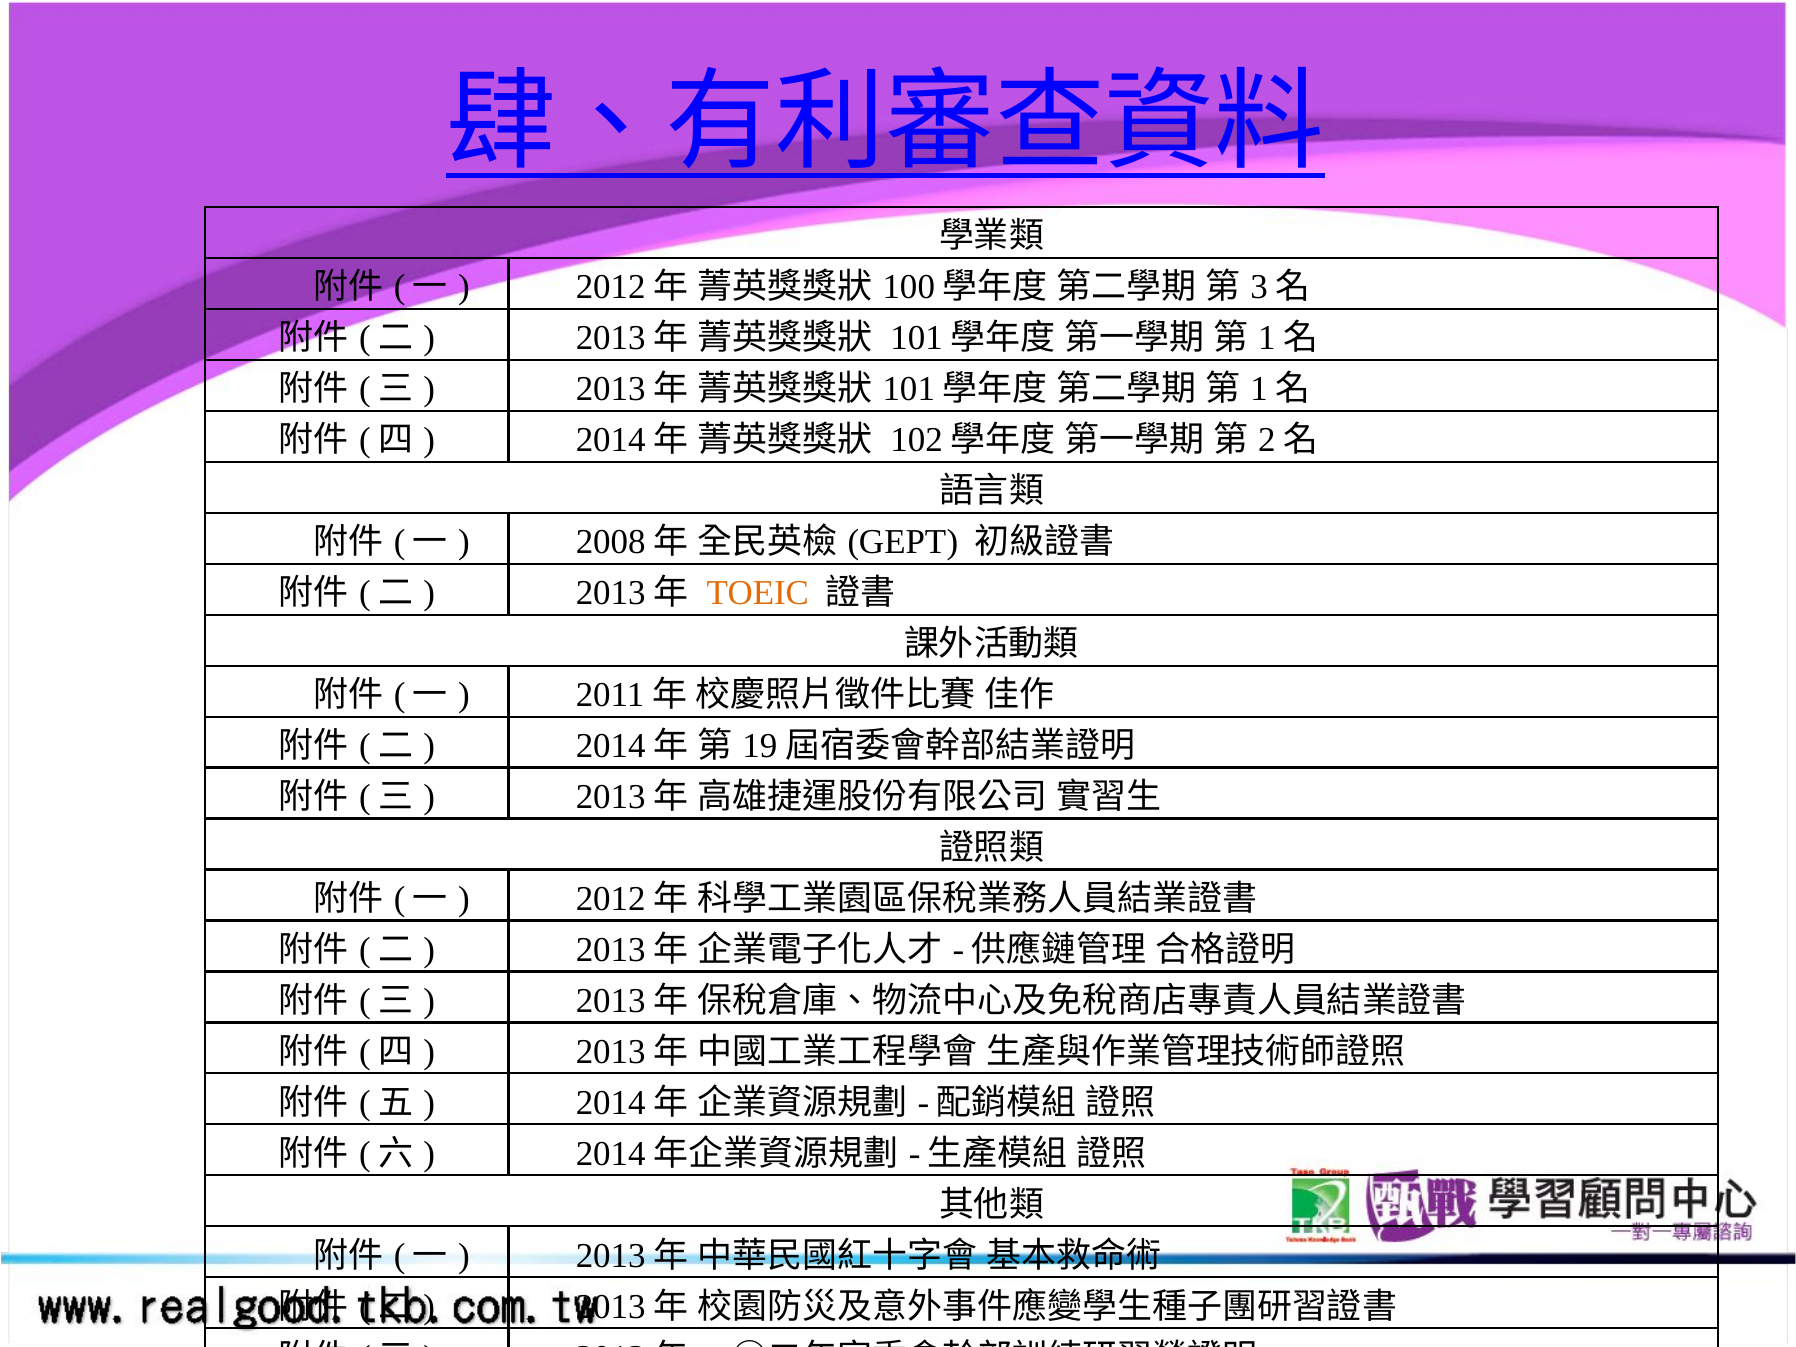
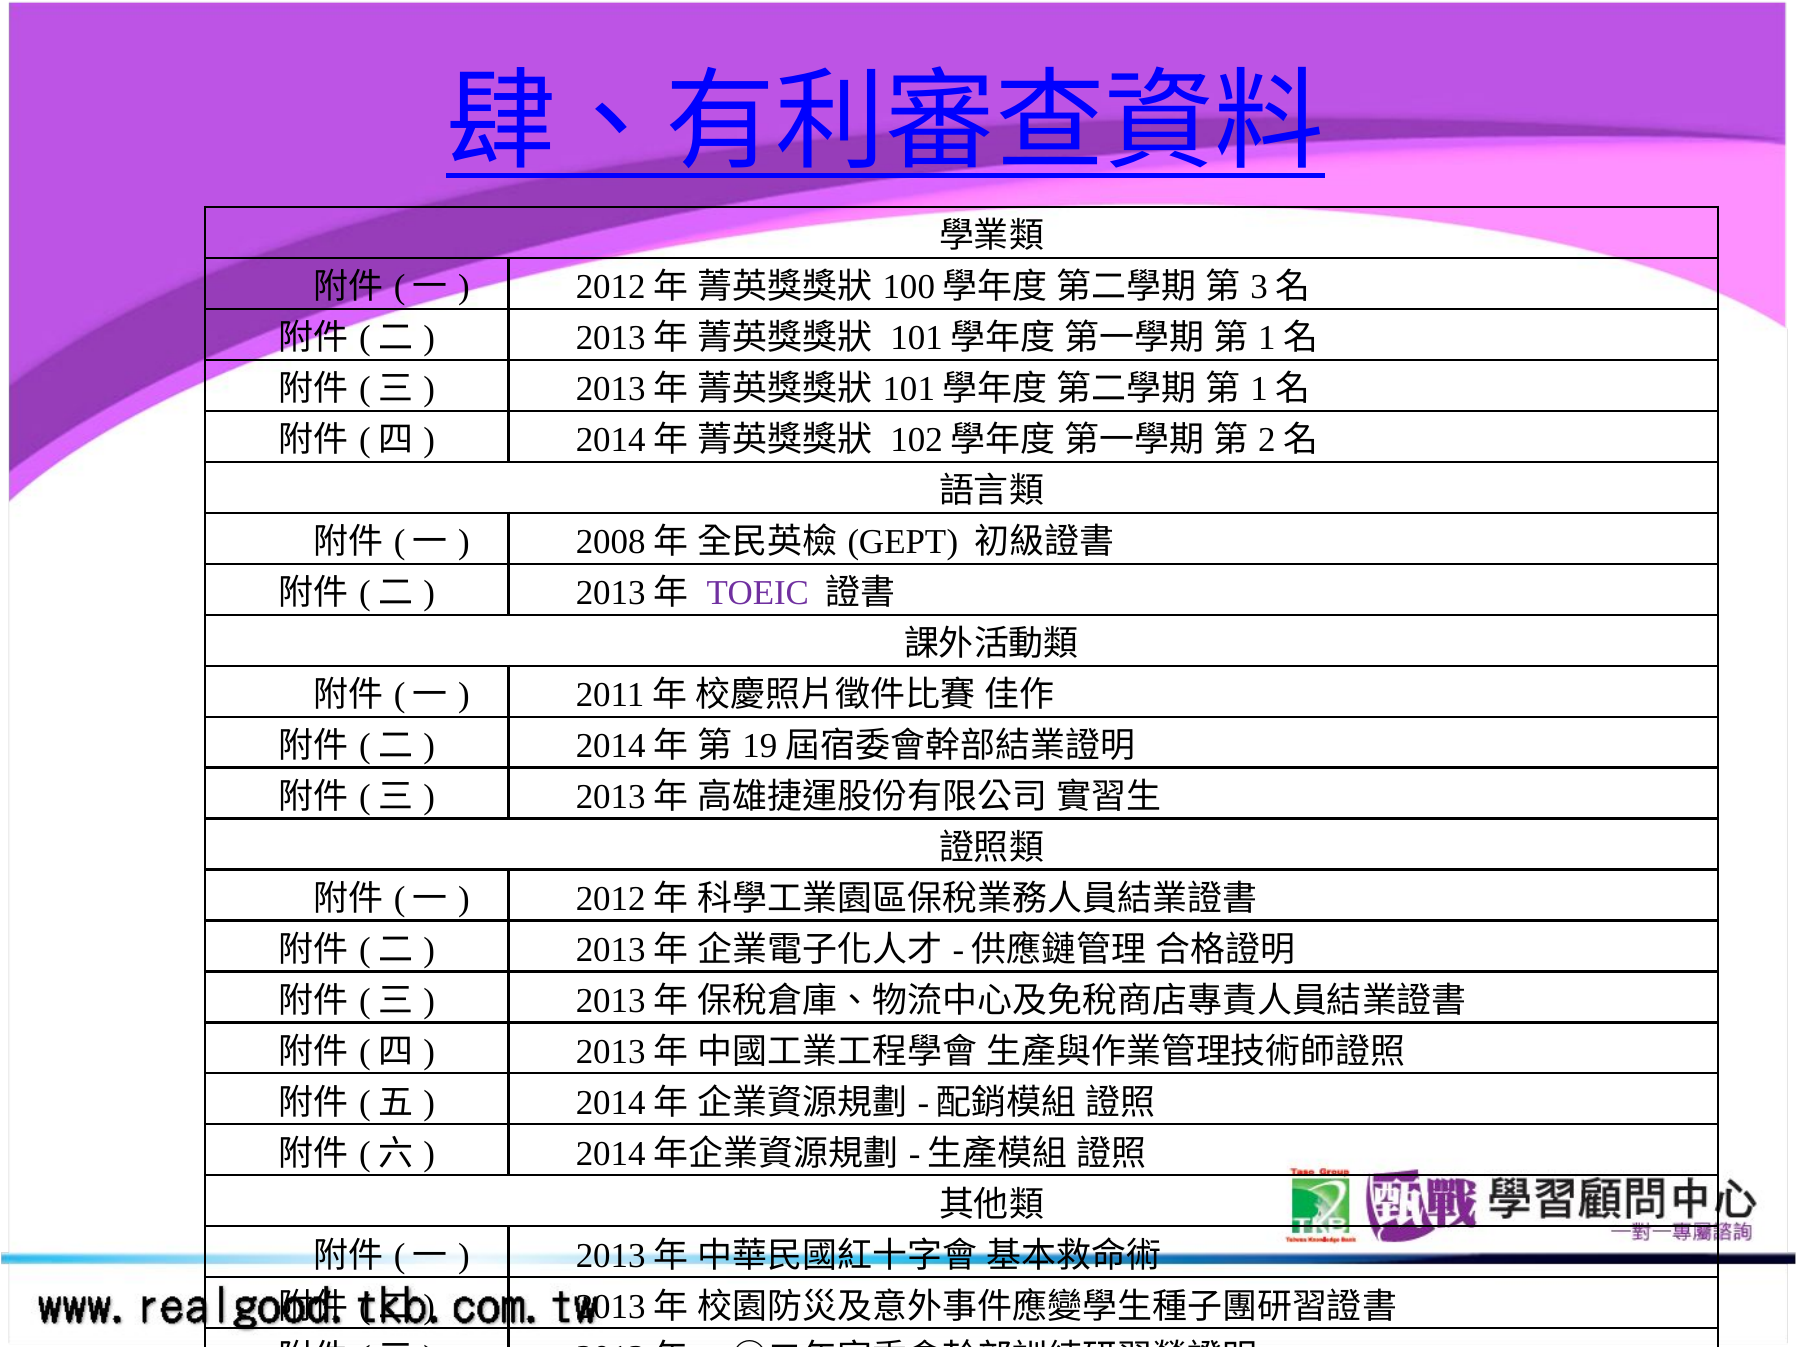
TOEIC colour: orange -> purple
